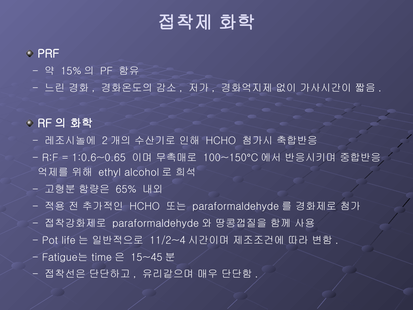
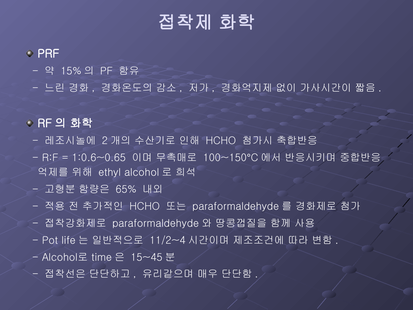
Fatigue는 at (65, 257): Fatigue는 -> Alcohol로
